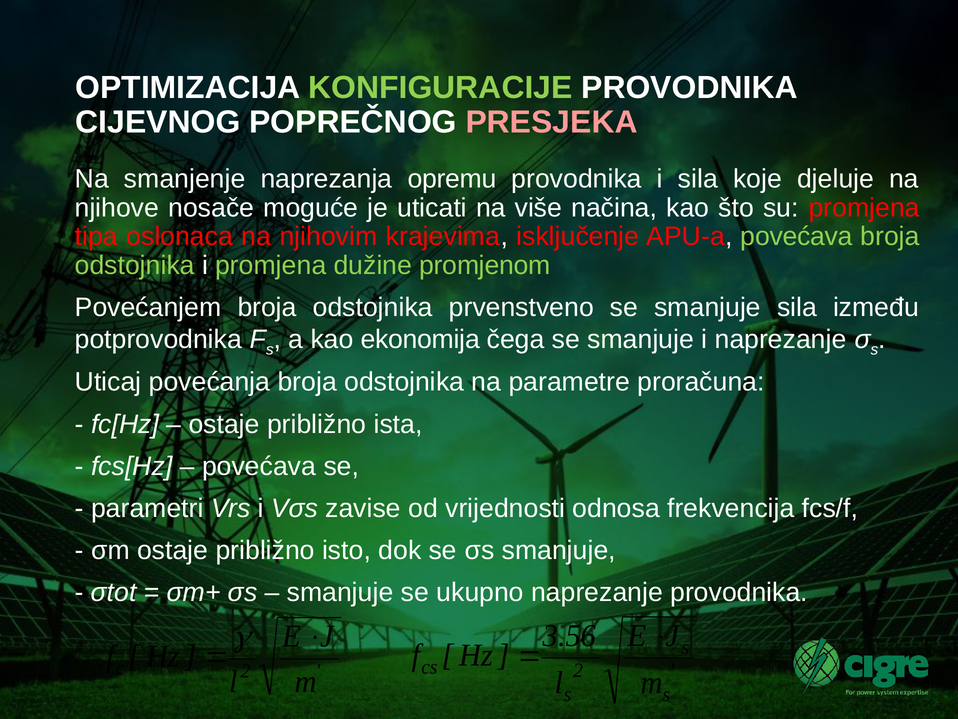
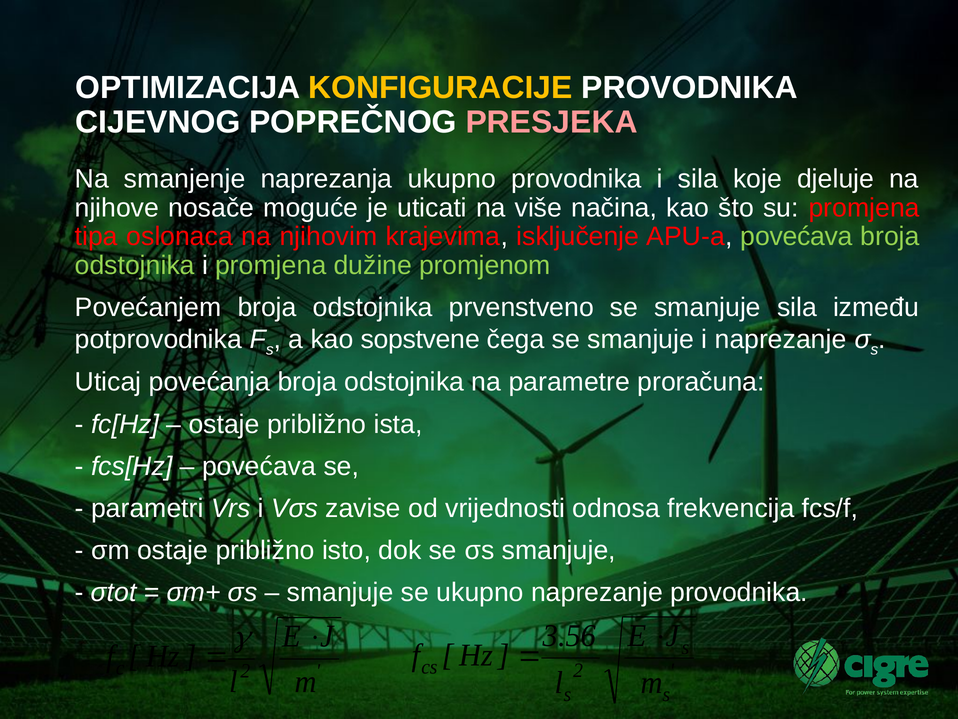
KONFIGURACIJE colour: light green -> yellow
naprezanja opremu: opremu -> ukupno
ekonomija: ekonomija -> sopstvene
